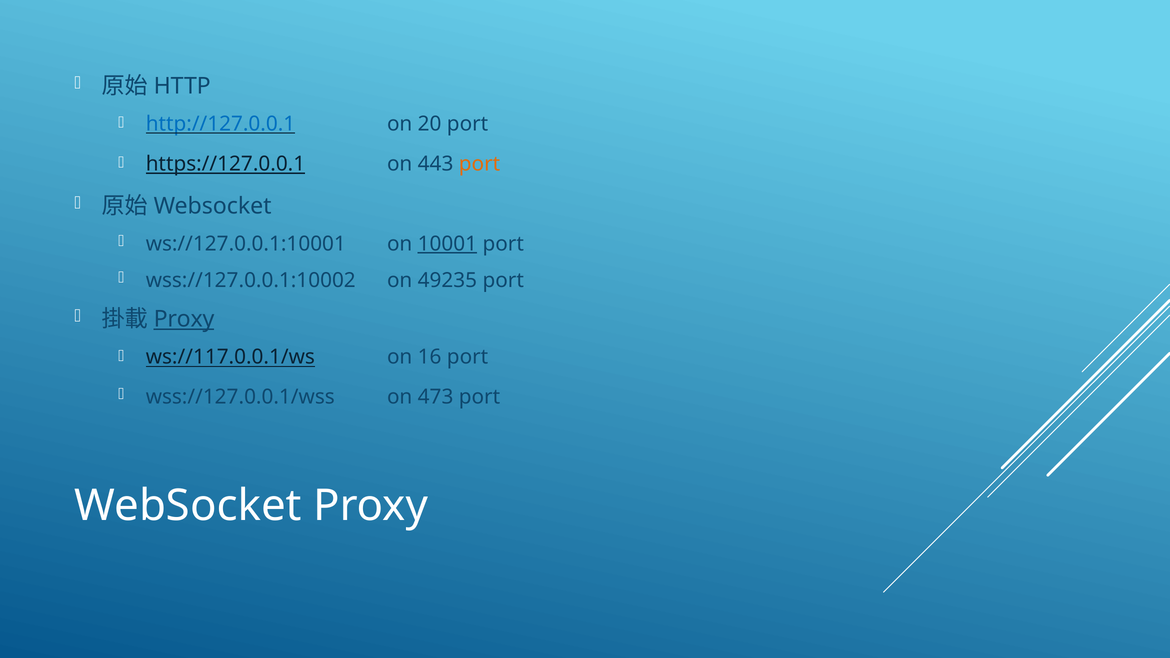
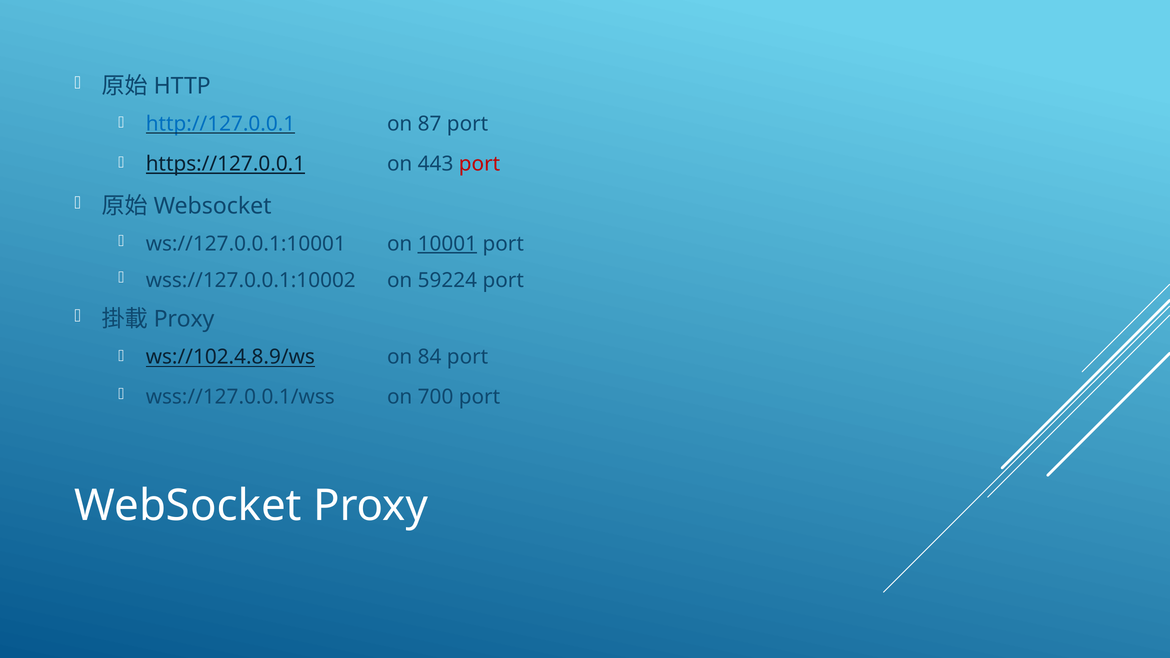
20: 20 -> 87
port at (480, 164) colour: orange -> red
49235: 49235 -> 59224
Proxy at (184, 319) underline: present -> none
ws://117.0.0.1/ws: ws://117.0.0.1/ws -> ws://102.4.8.9/ws
16: 16 -> 84
473: 473 -> 700
